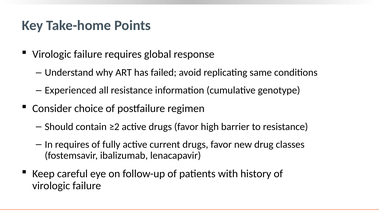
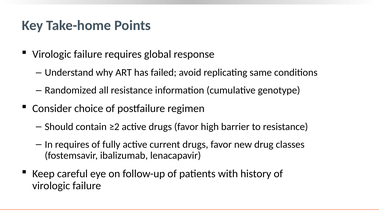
Experienced: Experienced -> Randomized
